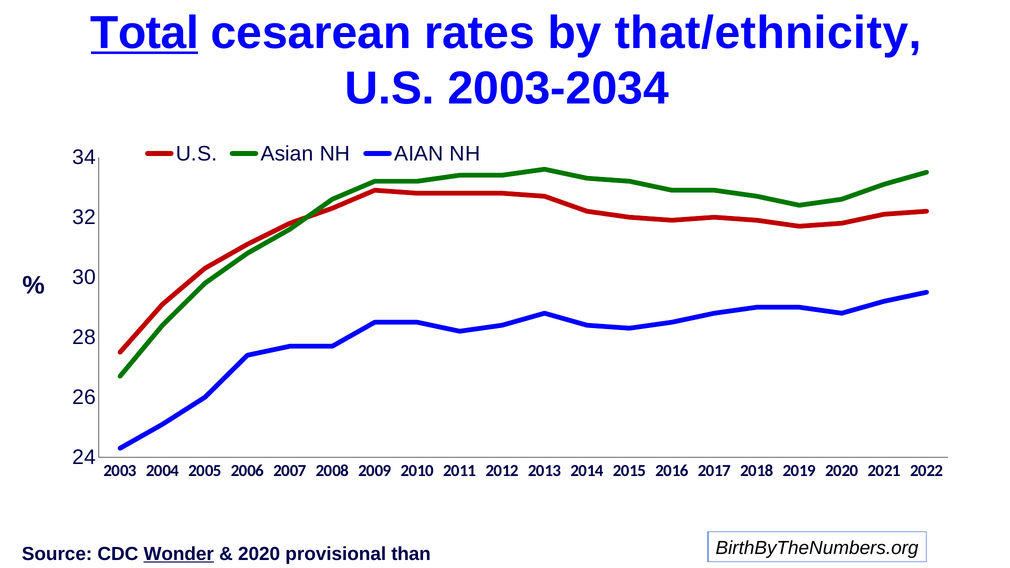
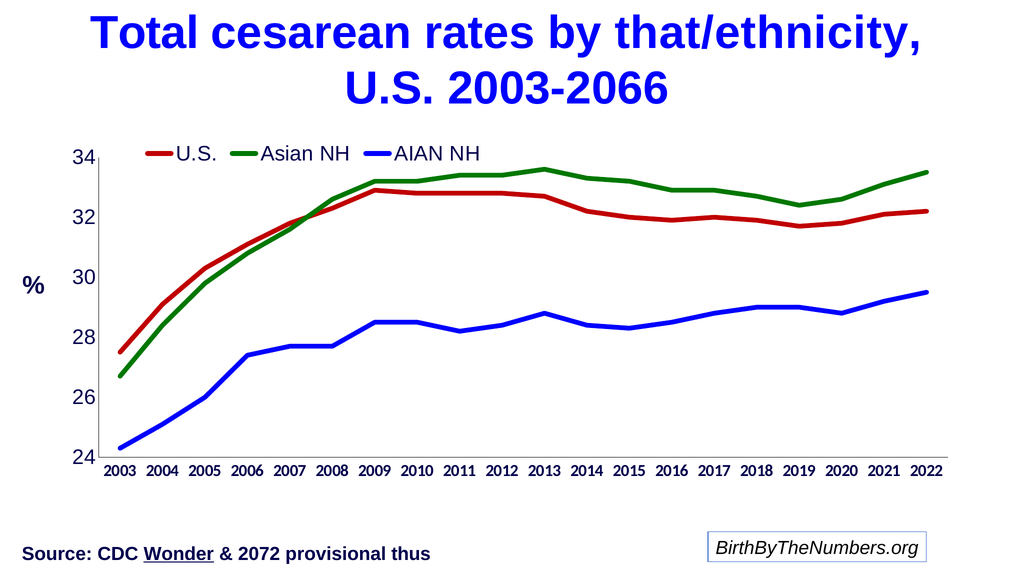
Total underline: present -> none
2003-2034: 2003-2034 -> 2003-2066
2020 at (259, 554): 2020 -> 2072
than: than -> thus
